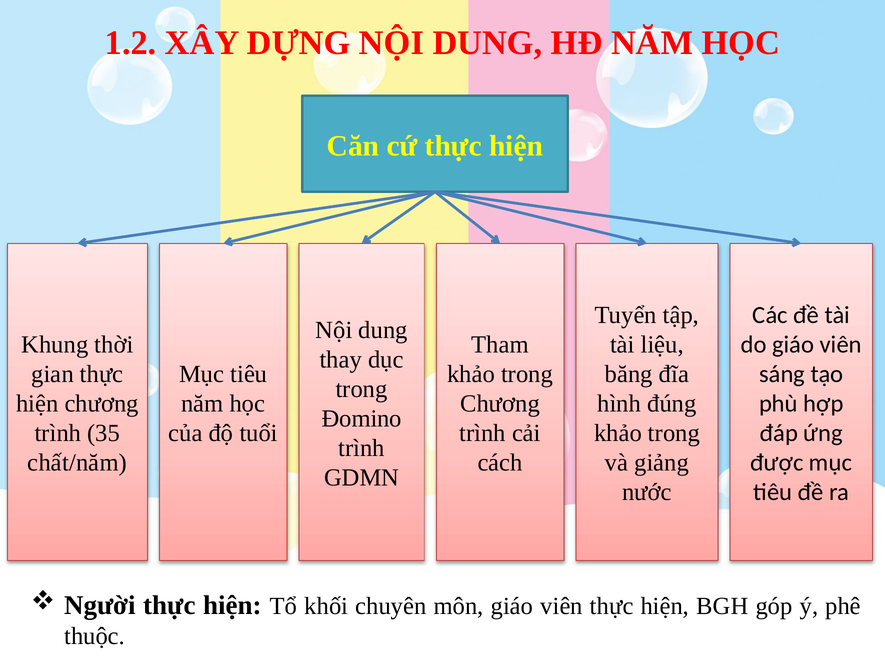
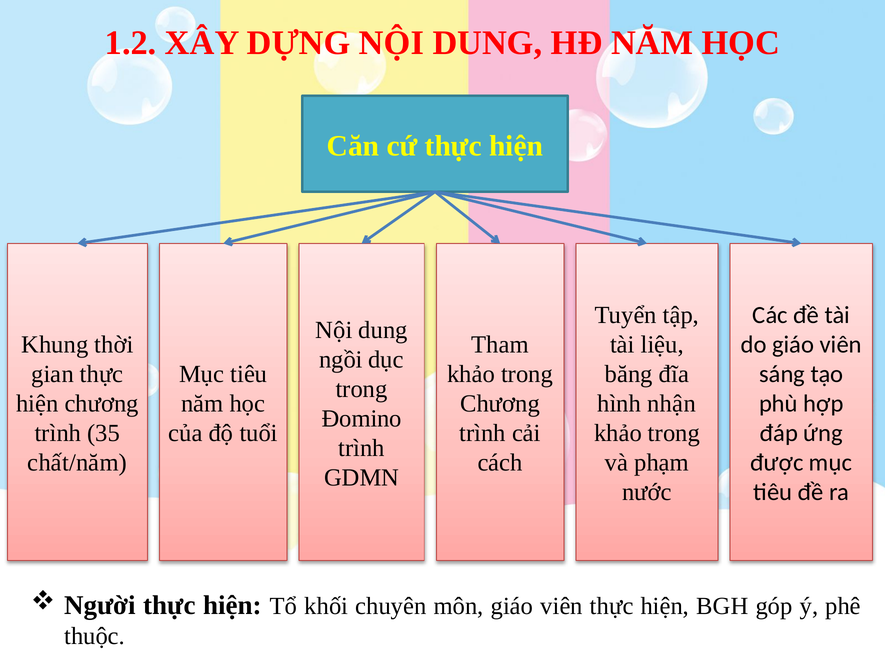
thay: thay -> ngồi
đúng: đúng -> nhận
giảng: giảng -> phạm
